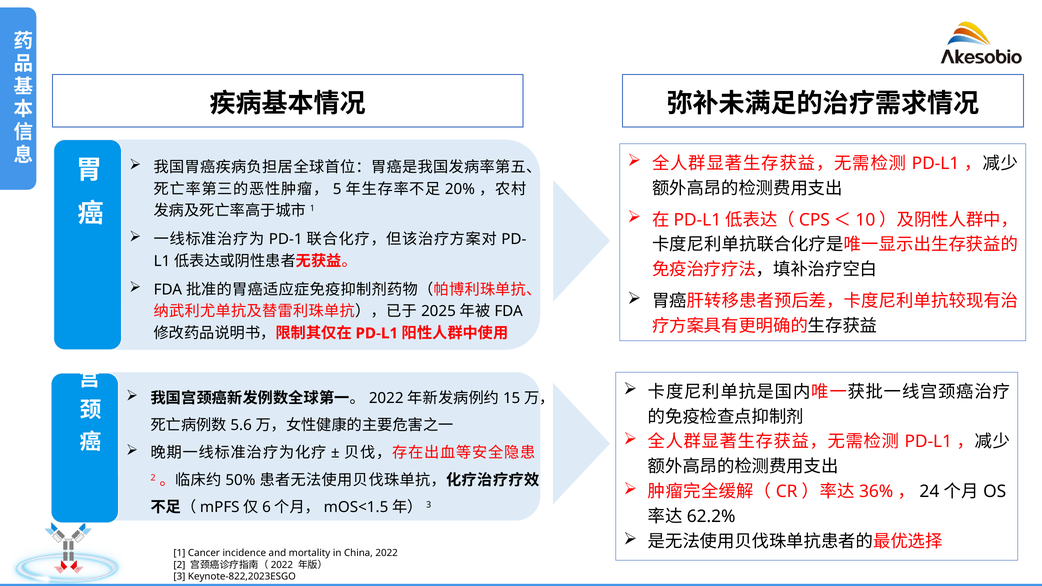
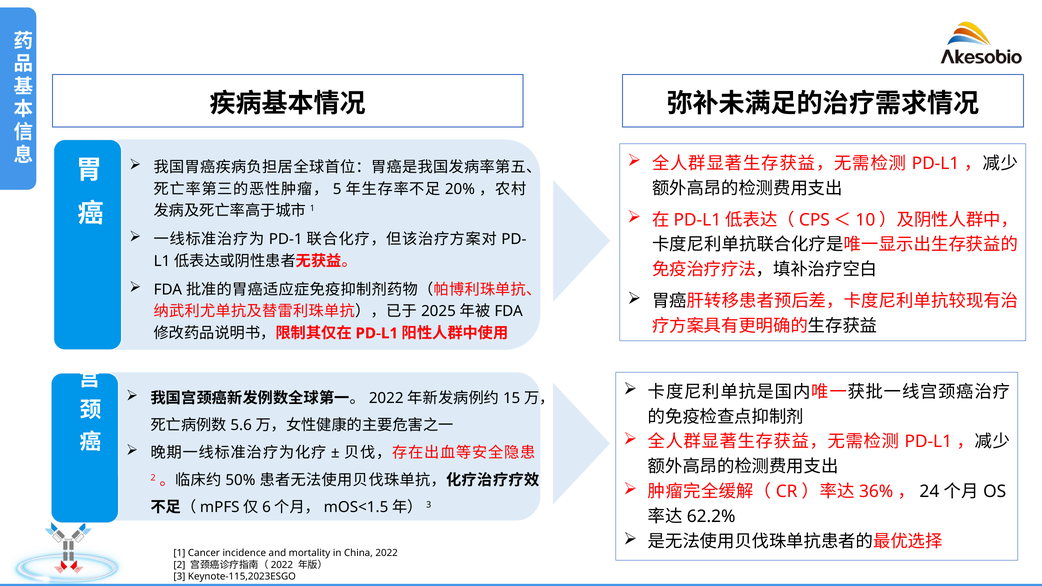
Keynote-822,2023ESGO: Keynote-822,2023ESGO -> Keynote-115,2023ESGO
